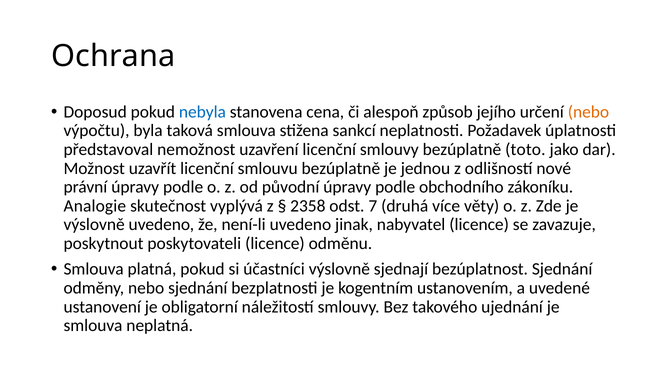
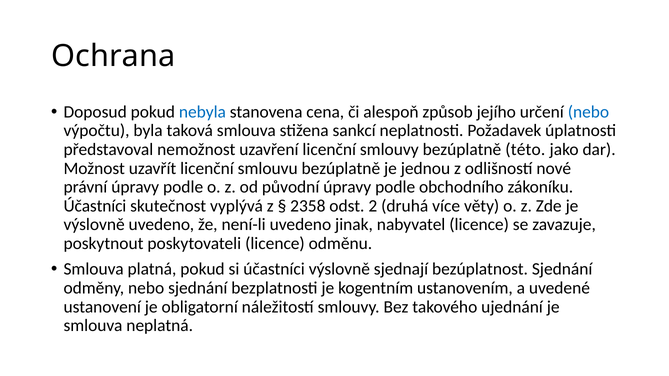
nebo at (588, 112) colour: orange -> blue
toto: toto -> této
Analogie at (95, 206): Analogie -> Účastníci
7: 7 -> 2
